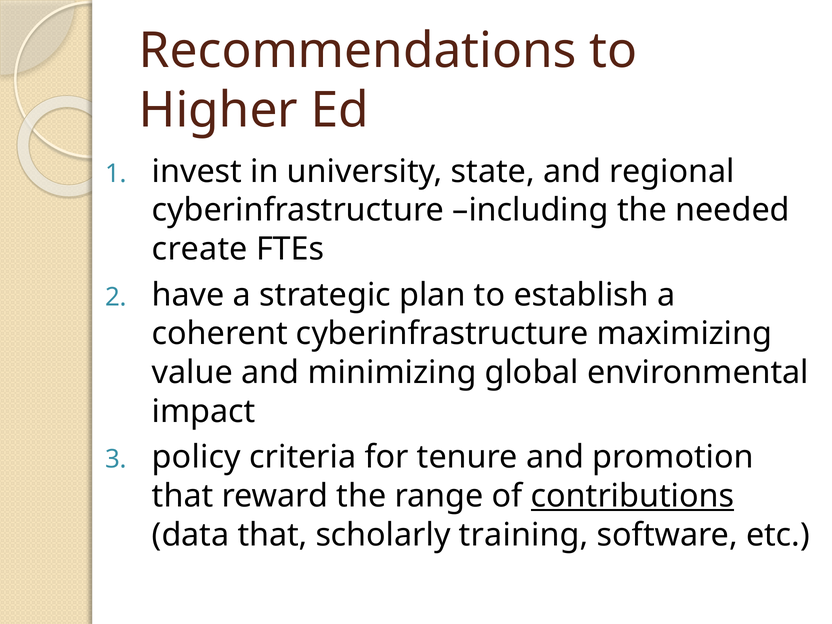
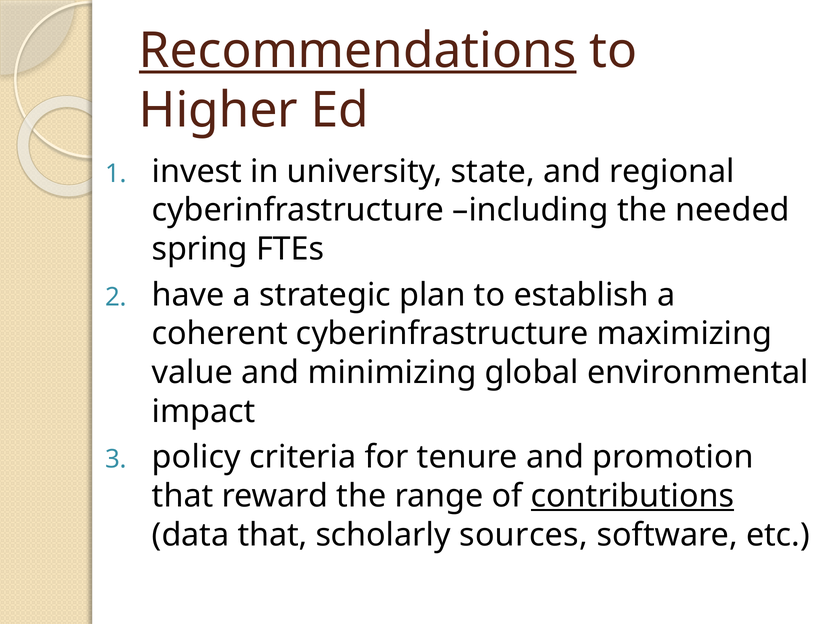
Recommendations underline: none -> present
create: create -> spring
training: training -> sources
